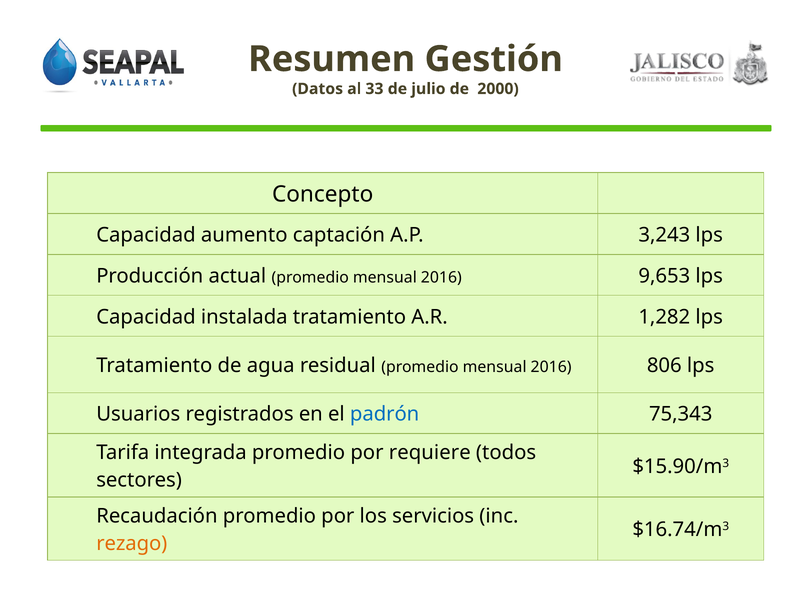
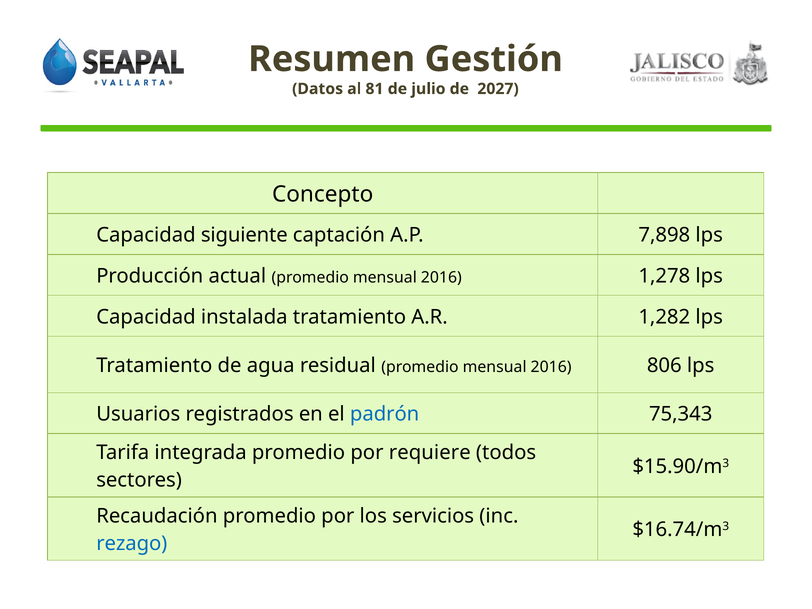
33: 33 -> 81
2000: 2000 -> 2027
aumento: aumento -> siguiente
3,243: 3,243 -> 7,898
9,653: 9,653 -> 1,278
rezago colour: orange -> blue
